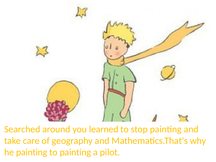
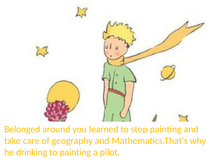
Searched: Searched -> Belonged
he painting: painting -> drinking
